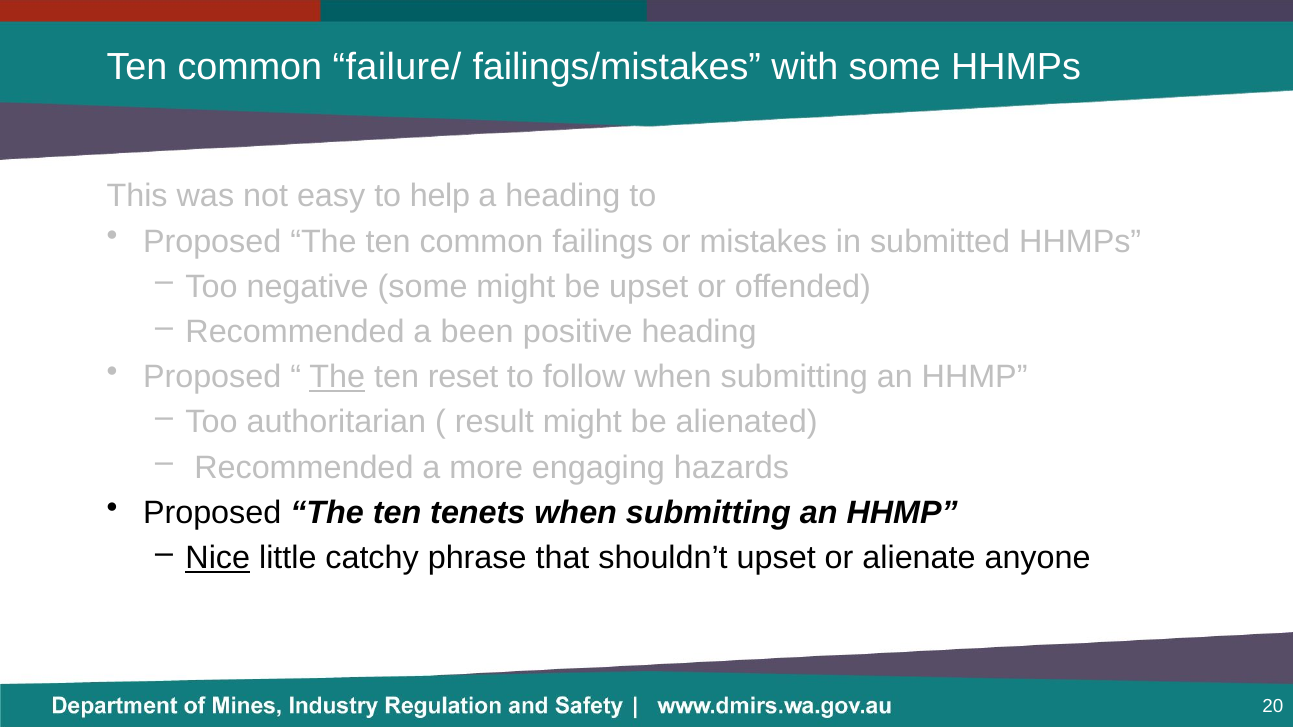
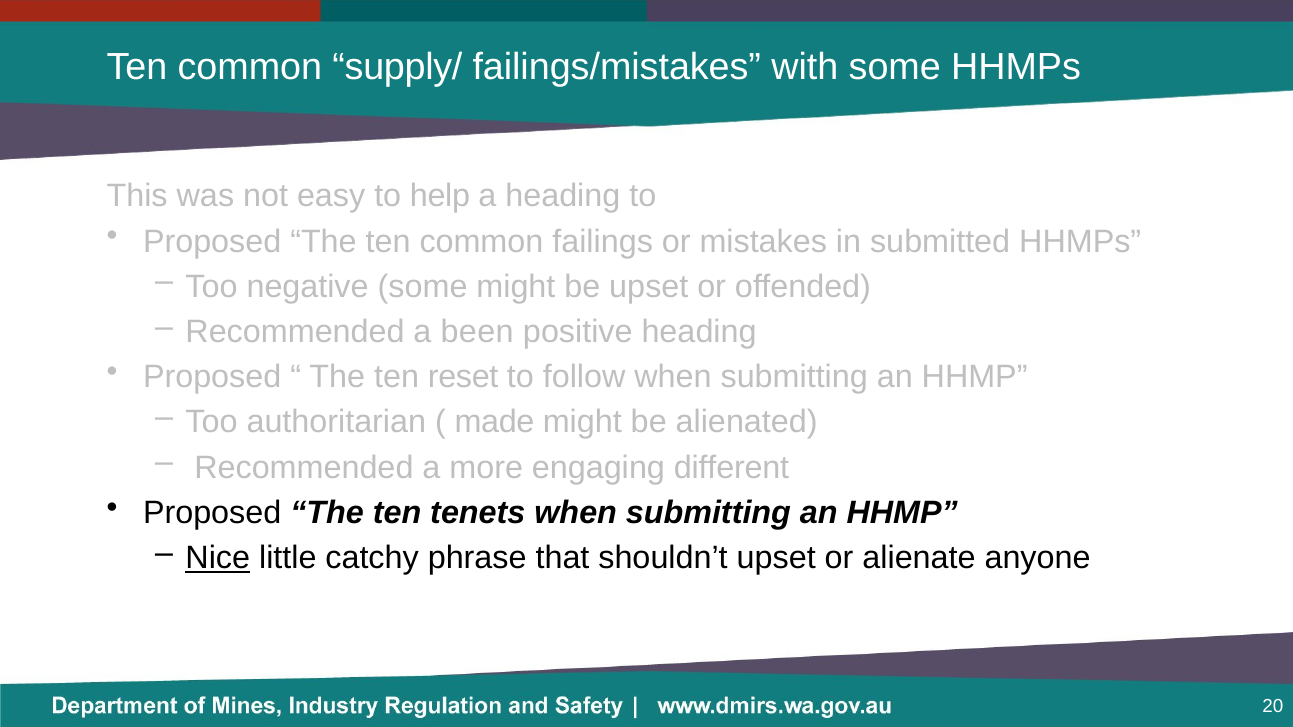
failure/: failure/ -> supply/
The at (337, 377) underline: present -> none
result: result -> made
hazards: hazards -> different
